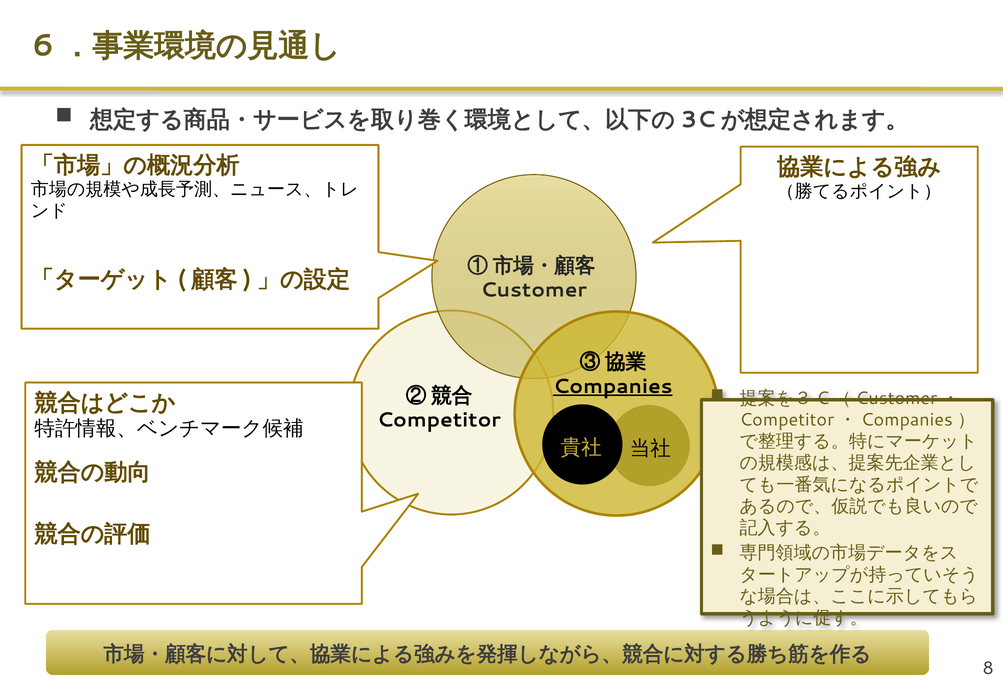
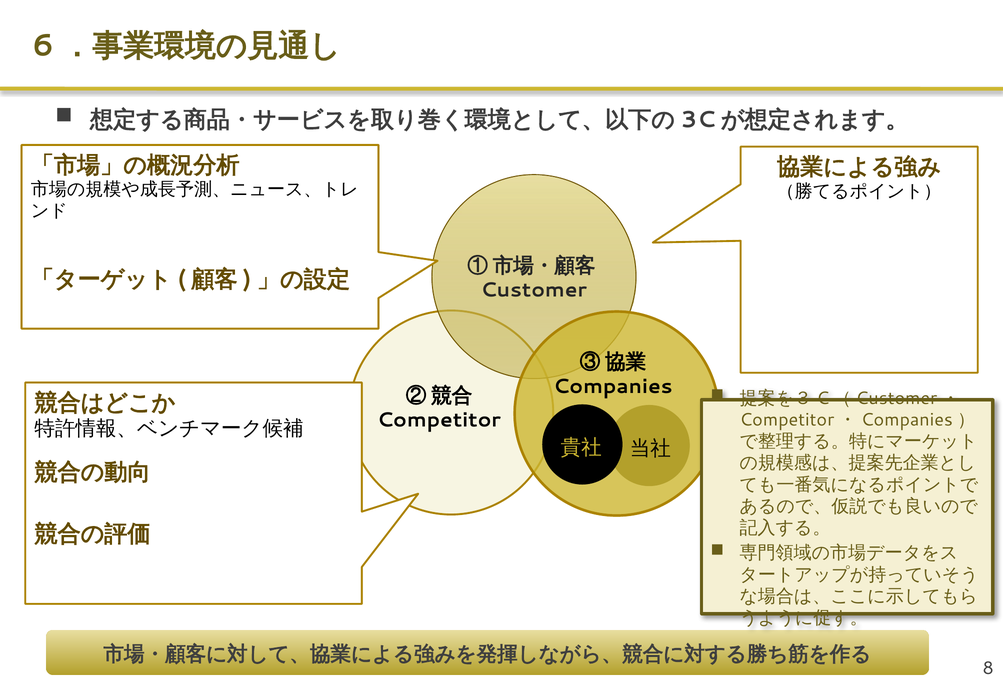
Companies underline: present -> none
